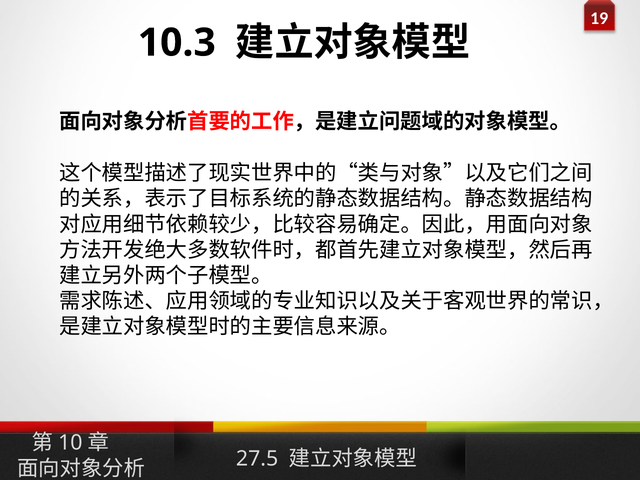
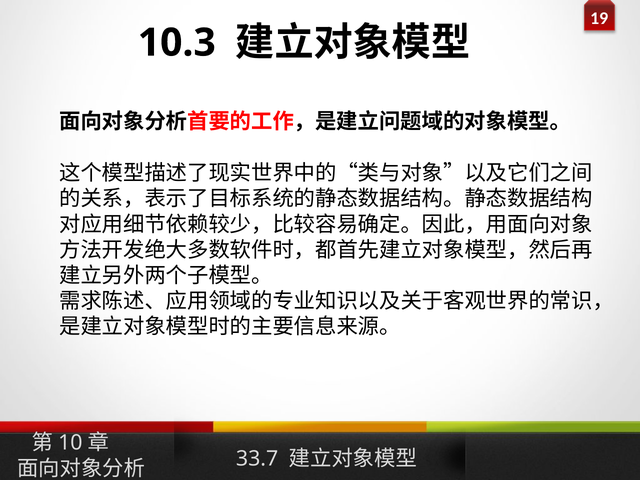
27.5: 27.5 -> 33.7
